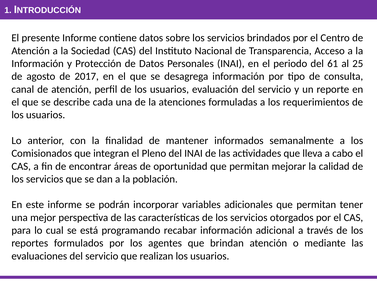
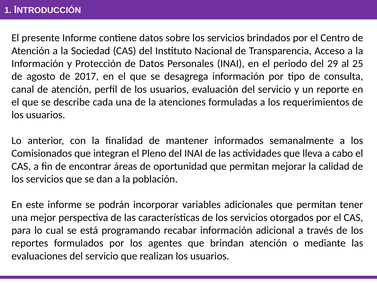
61: 61 -> 29
